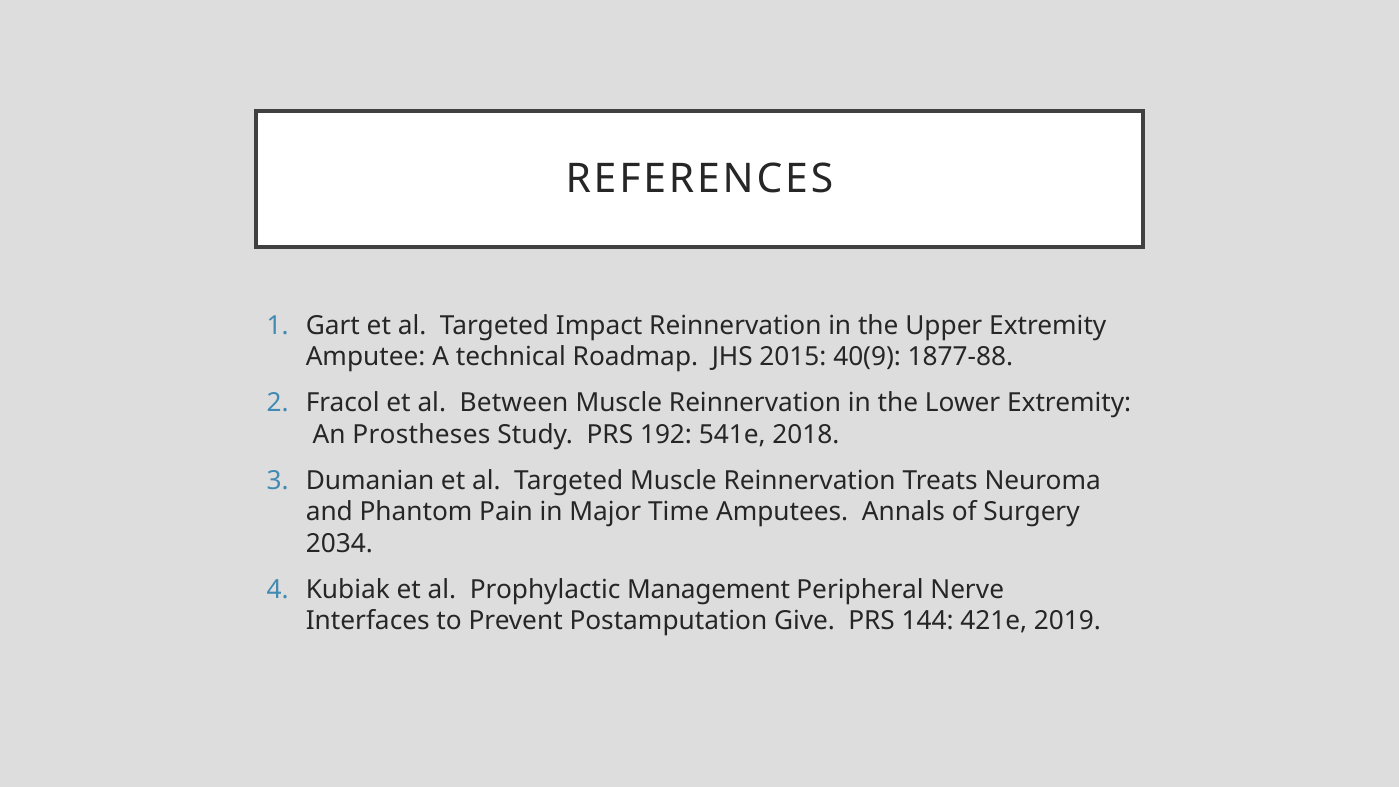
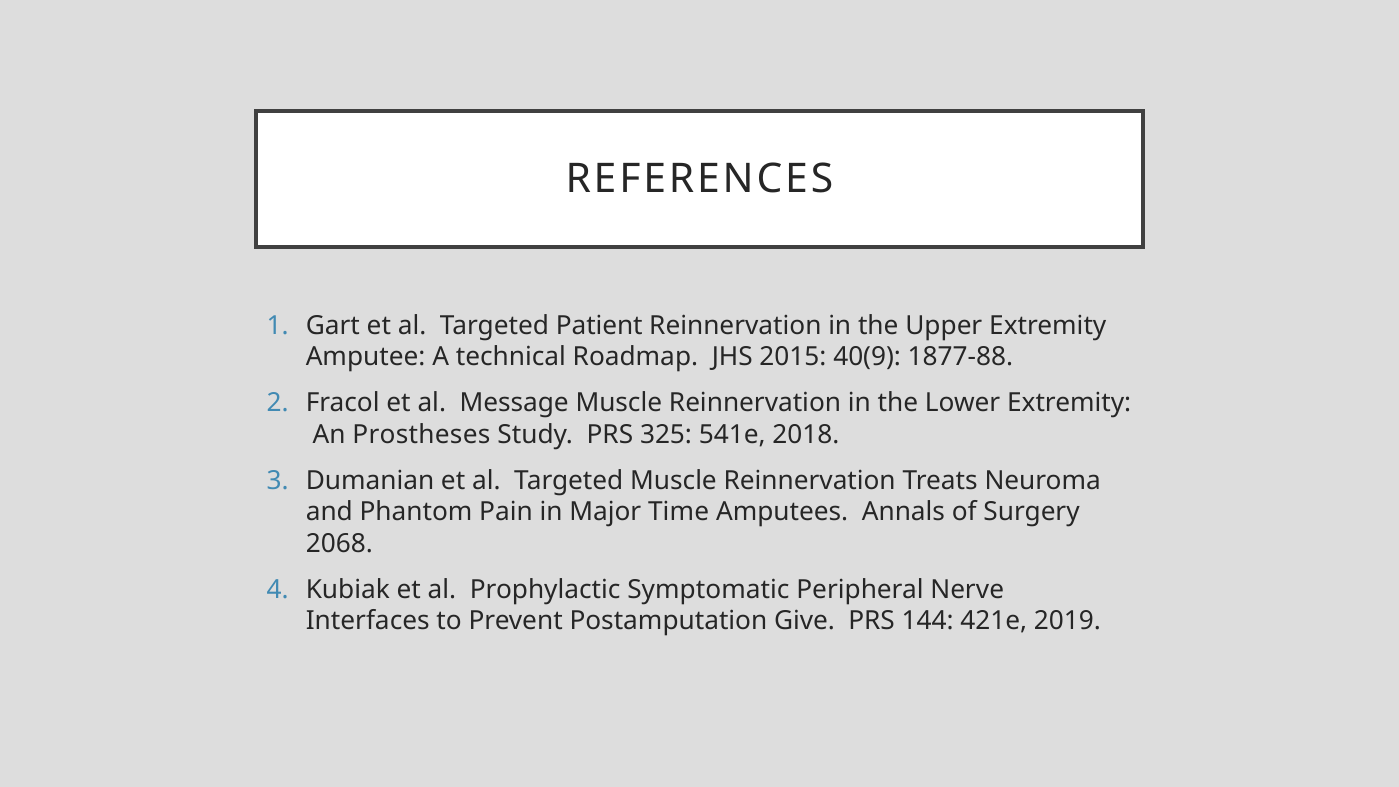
Impact: Impact -> Patient
Between: Between -> Message
192: 192 -> 325
2034: 2034 -> 2068
Management: Management -> Symptomatic
